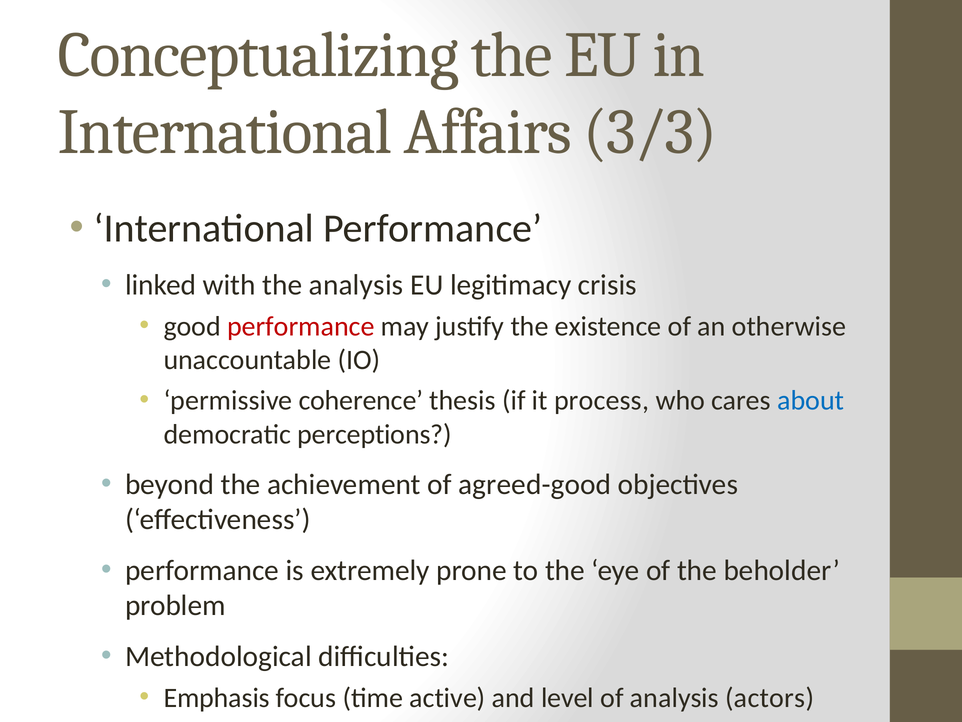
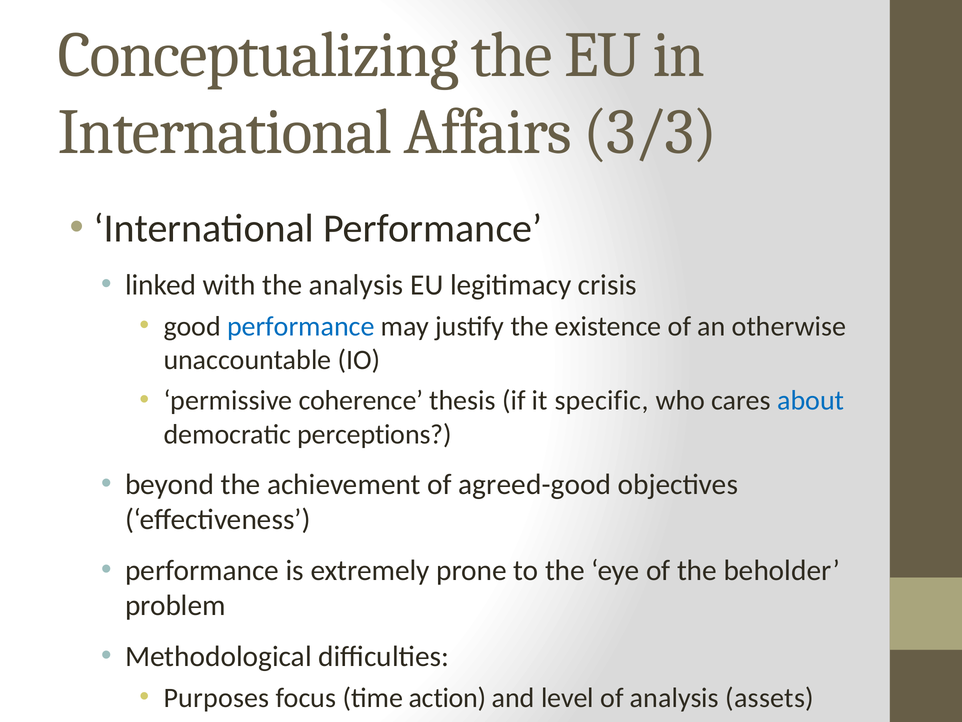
performance at (301, 326) colour: red -> blue
process: process -> specific
Emphasis: Emphasis -> Purposes
active: active -> action
actors: actors -> assets
